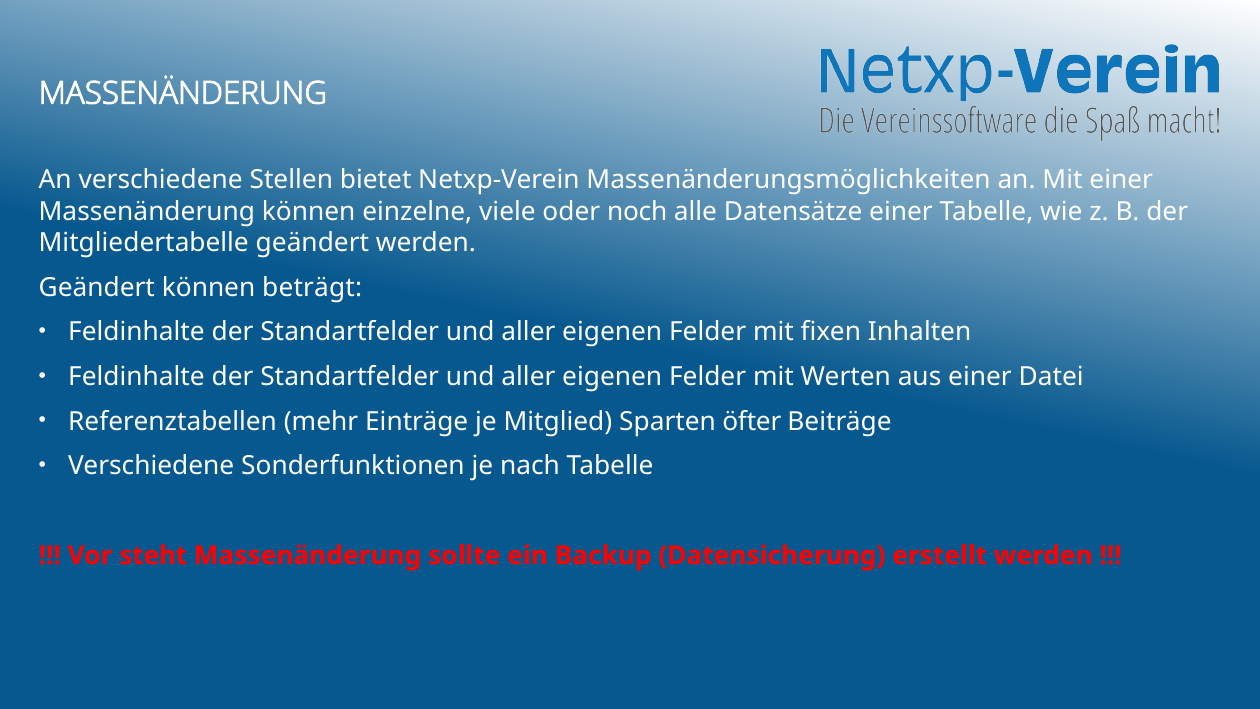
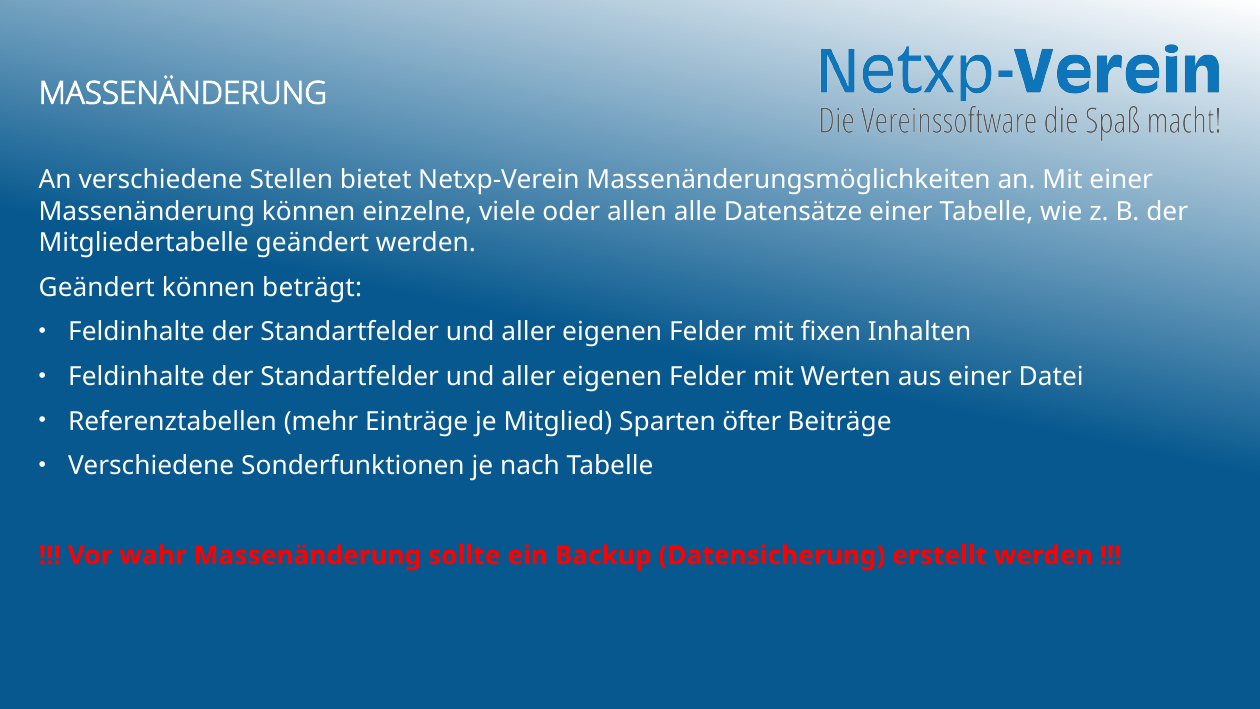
noch: noch -> allen
steht: steht -> wahr
